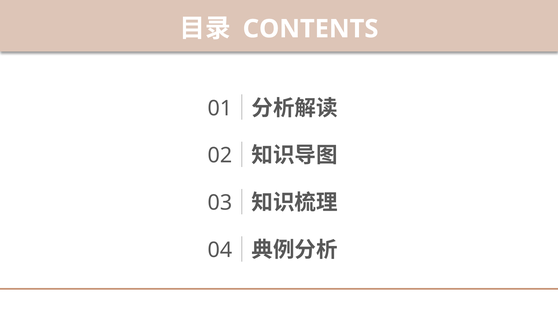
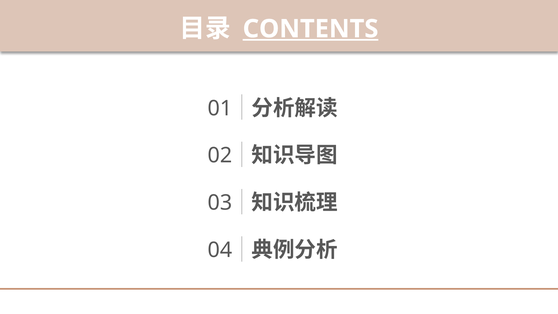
CONTENTS underline: none -> present
